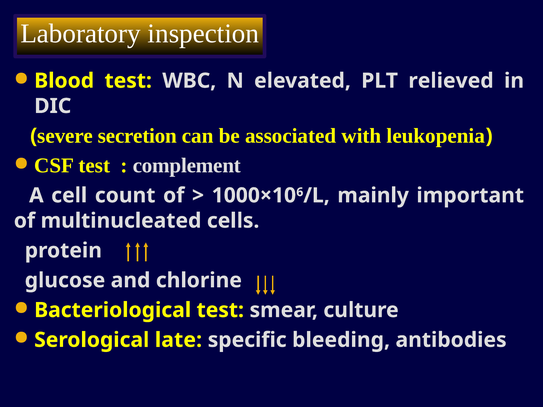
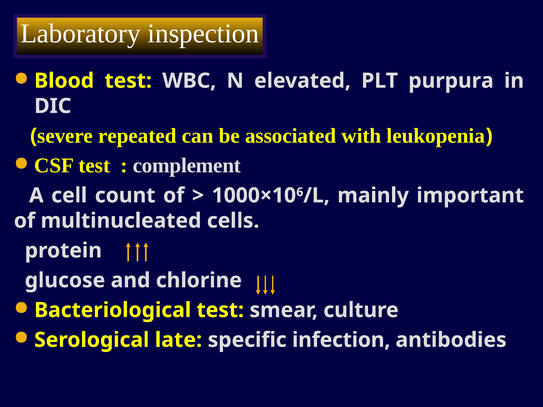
relieved: relieved -> purpura
secretion: secretion -> repeated
bleeding: bleeding -> infection
